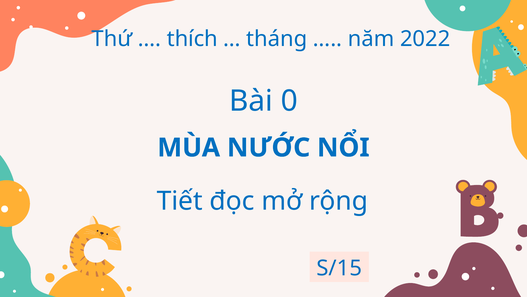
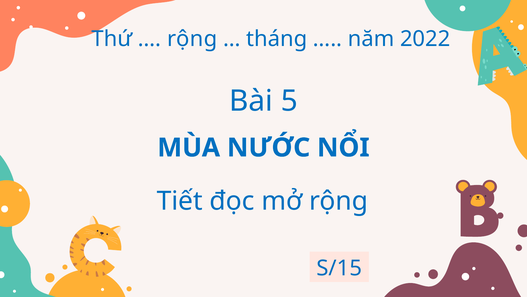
thích at (192, 39): thích -> rộng
0: 0 -> 5
